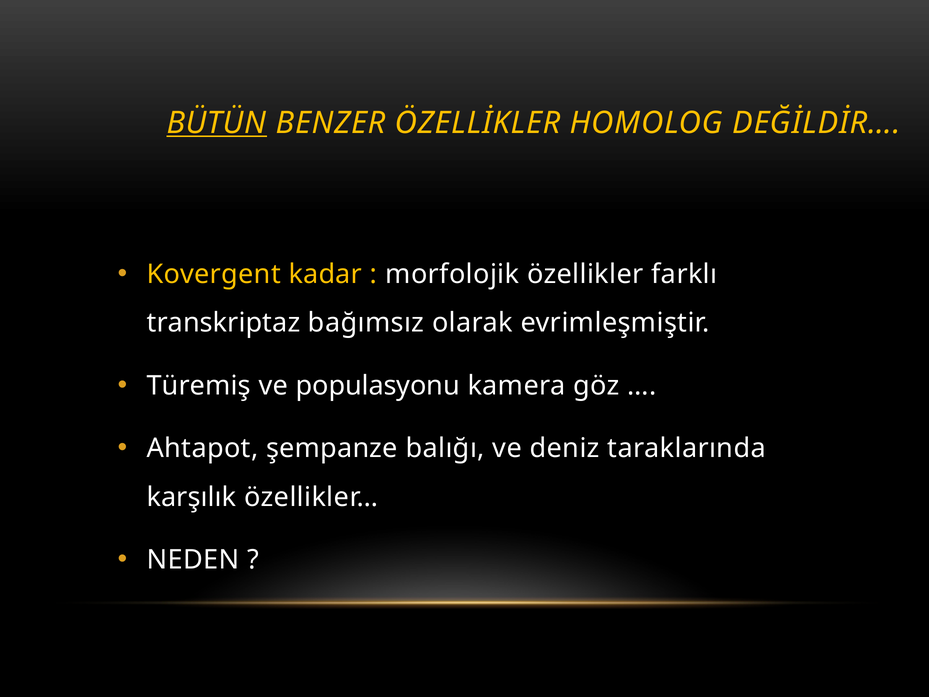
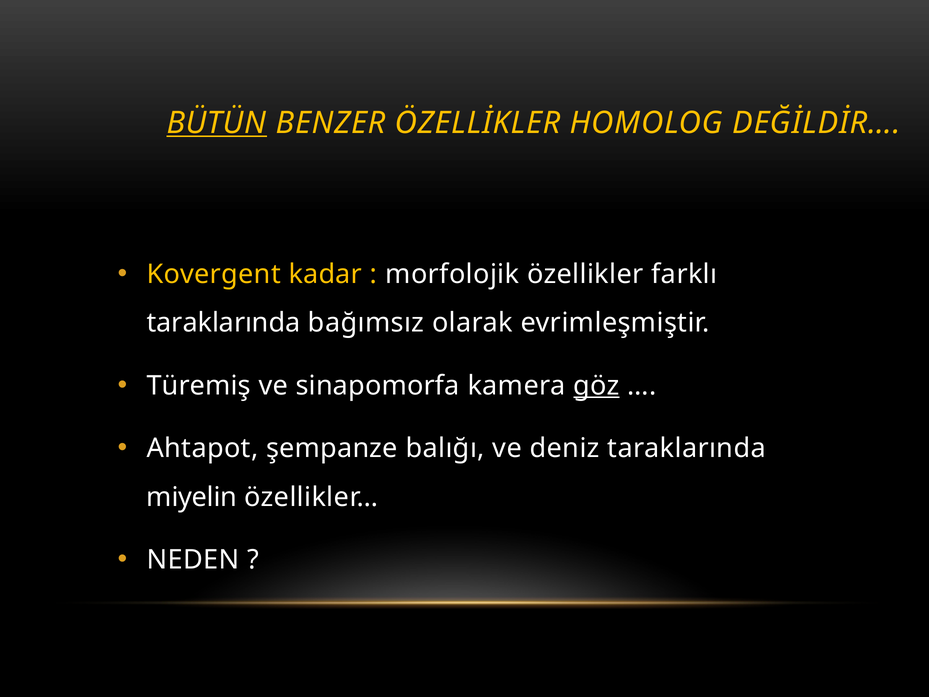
transkriptaz at (223, 323): transkriptaz -> taraklarında
populasyonu: populasyonu -> sinapomorfa
göz underline: none -> present
karşılık: karşılık -> miyelin
